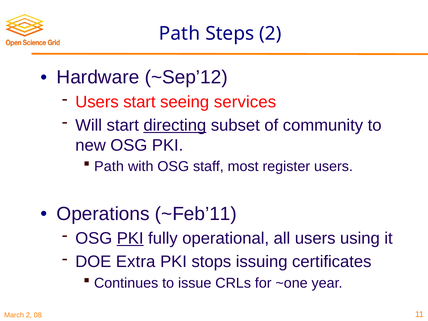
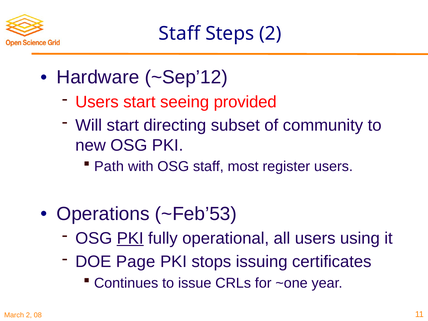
Path at (179, 33): Path -> Staff
services: services -> provided
directing underline: present -> none
~Feb’11: ~Feb’11 -> ~Feb’53
Extra: Extra -> Page
